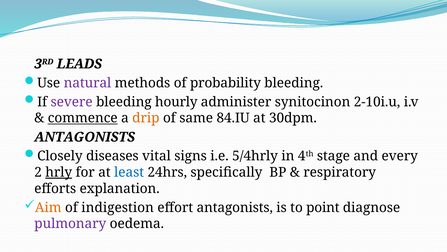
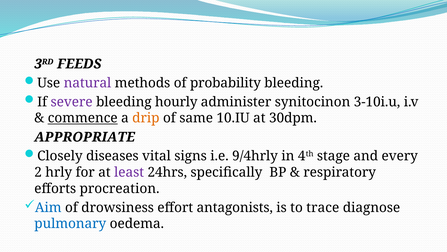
LEADS: LEADS -> FEEDS
2-10i.u: 2-10i.u -> 3-10i.u
84.IU: 84.IU -> 10.IU
ANTAGONISTS at (85, 137): ANTAGONISTS -> APPROPRIATE
5/4hrly: 5/4hrly -> 9/4hrly
hrly underline: present -> none
least colour: blue -> purple
explanation: explanation -> procreation
Aim colour: orange -> blue
indigestion: indigestion -> drowsiness
point: point -> trace
pulmonary colour: purple -> blue
